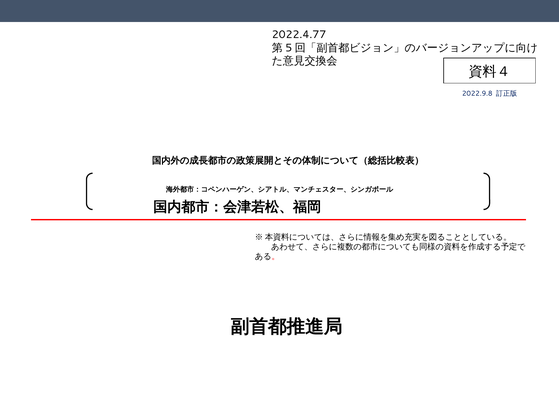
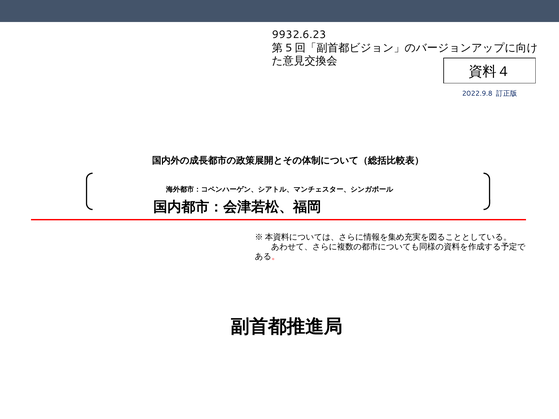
2022.4.77: 2022.4.77 -> 9932.6.23
